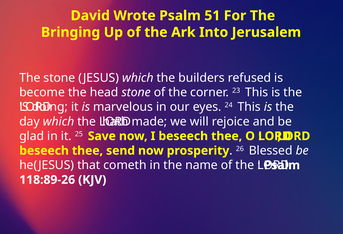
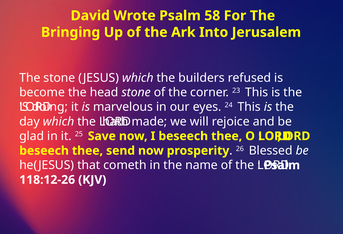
51: 51 -> 58
118:89-26: 118:89-26 -> 118:12-26
